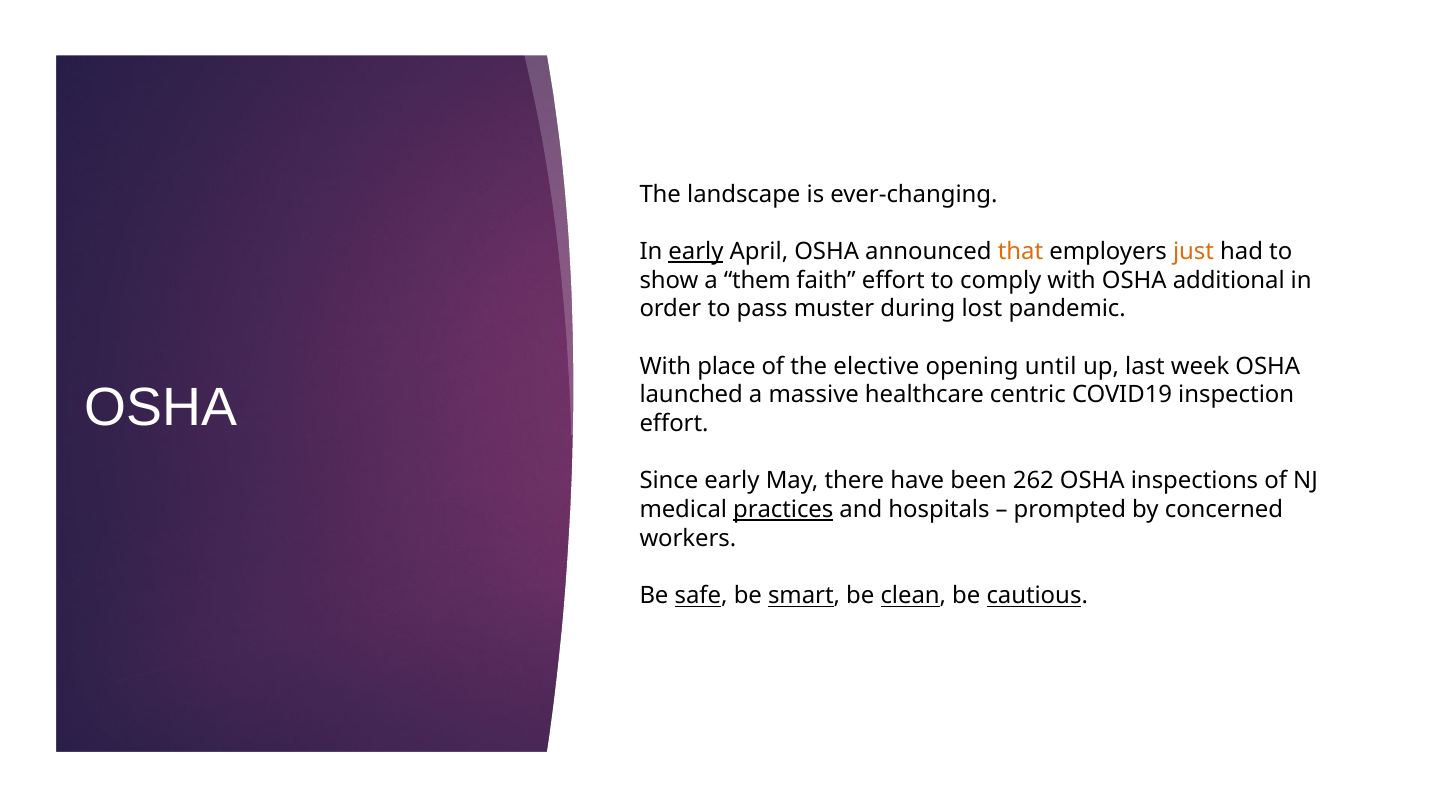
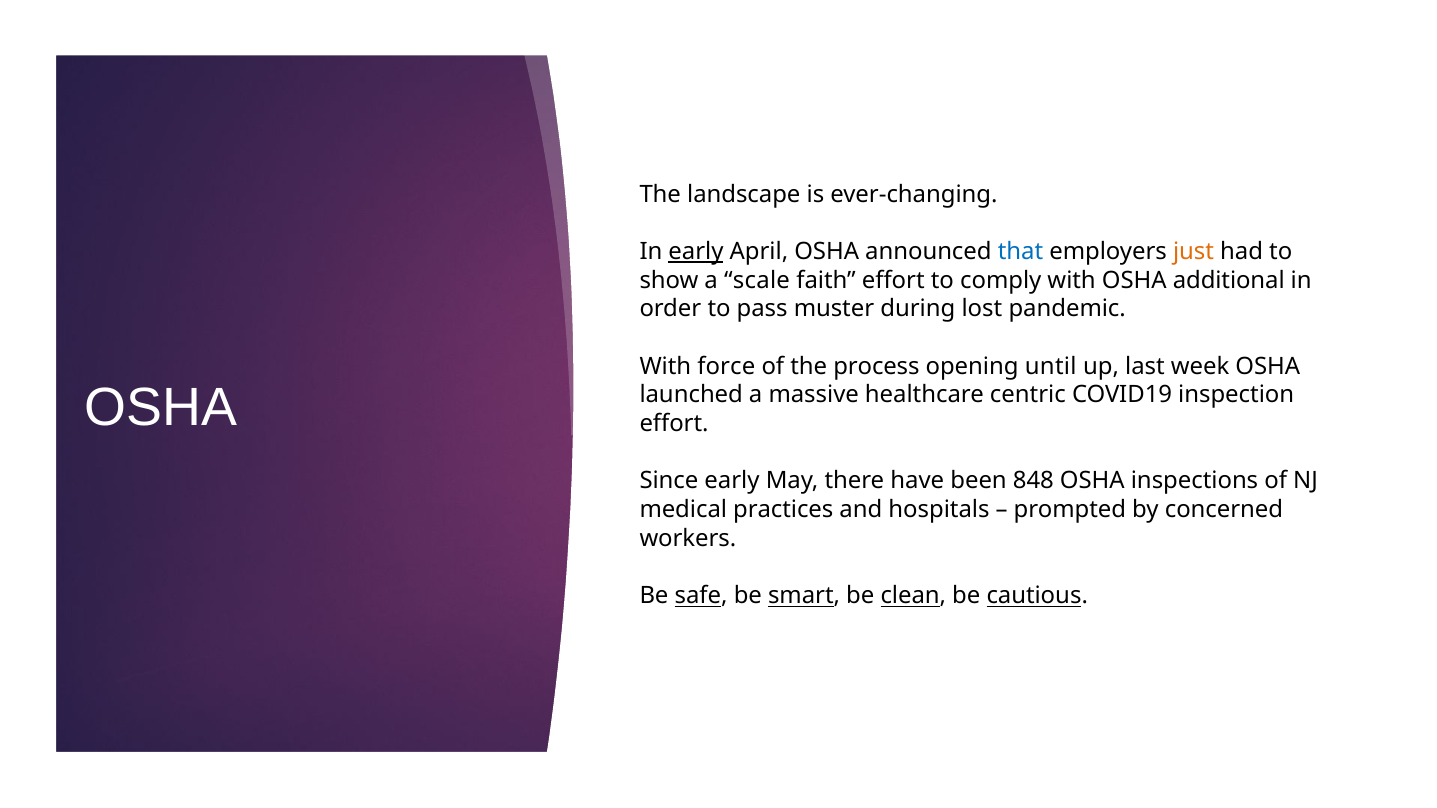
that colour: orange -> blue
them: them -> scale
place: place -> force
elective: elective -> process
262: 262 -> 848
practices underline: present -> none
